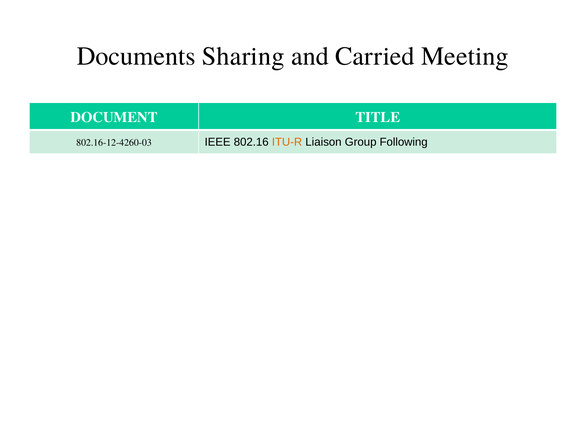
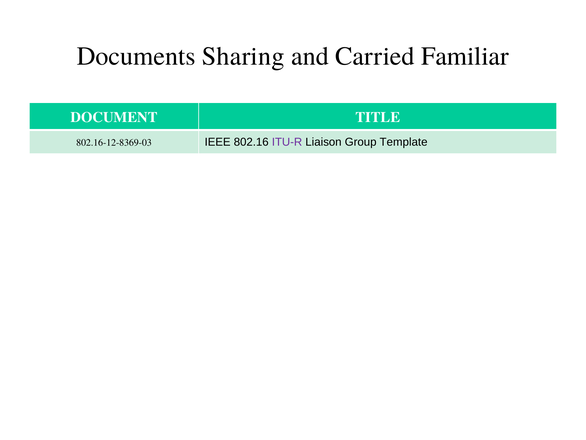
Meeting: Meeting -> Familiar
802.16-12-4260-03: 802.16-12-4260-03 -> 802.16-12-8369-03
ITU-R colour: orange -> purple
Following: Following -> Template
